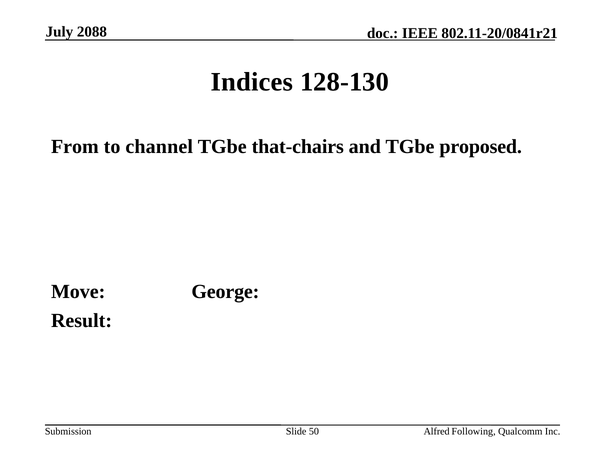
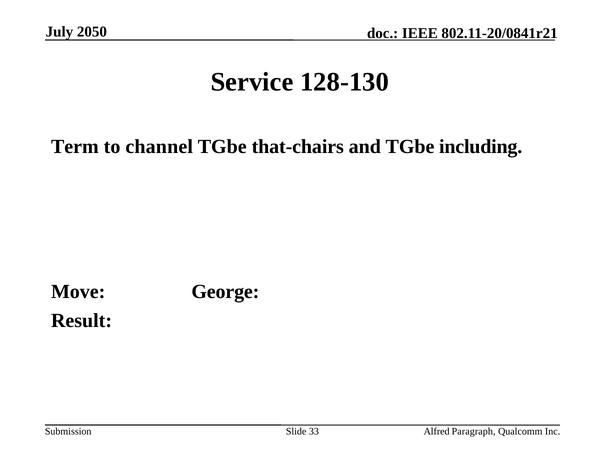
2088: 2088 -> 2050
Indices: Indices -> Service
From: From -> Term
proposed: proposed -> including
50: 50 -> 33
Following: Following -> Paragraph
